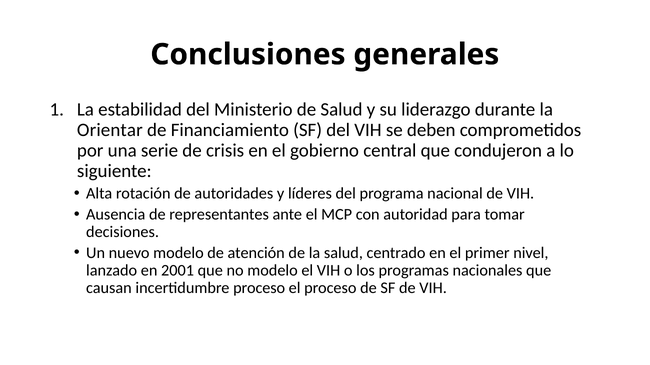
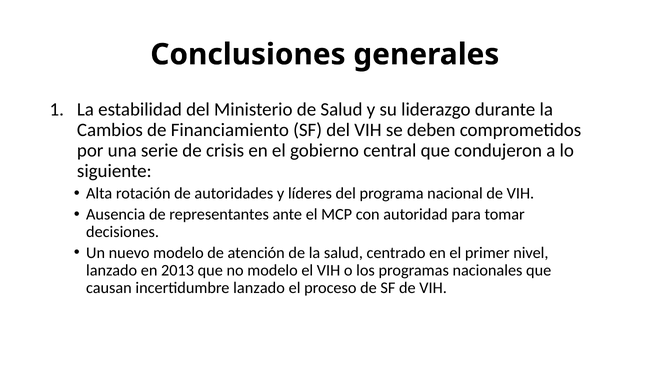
Orientar: Orientar -> Cambios
2001: 2001 -> 2013
incertidumbre proceso: proceso -> lanzado
